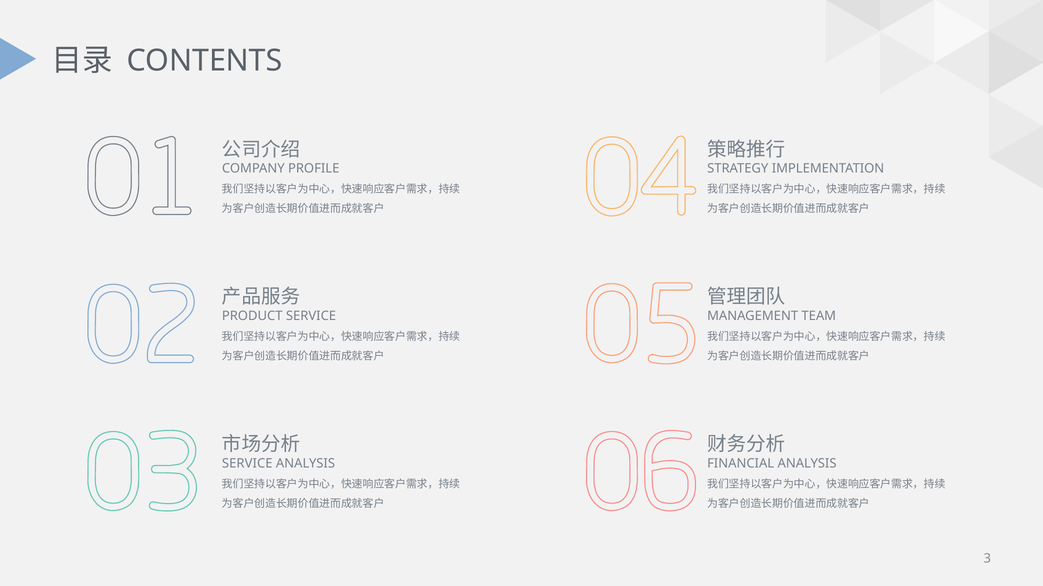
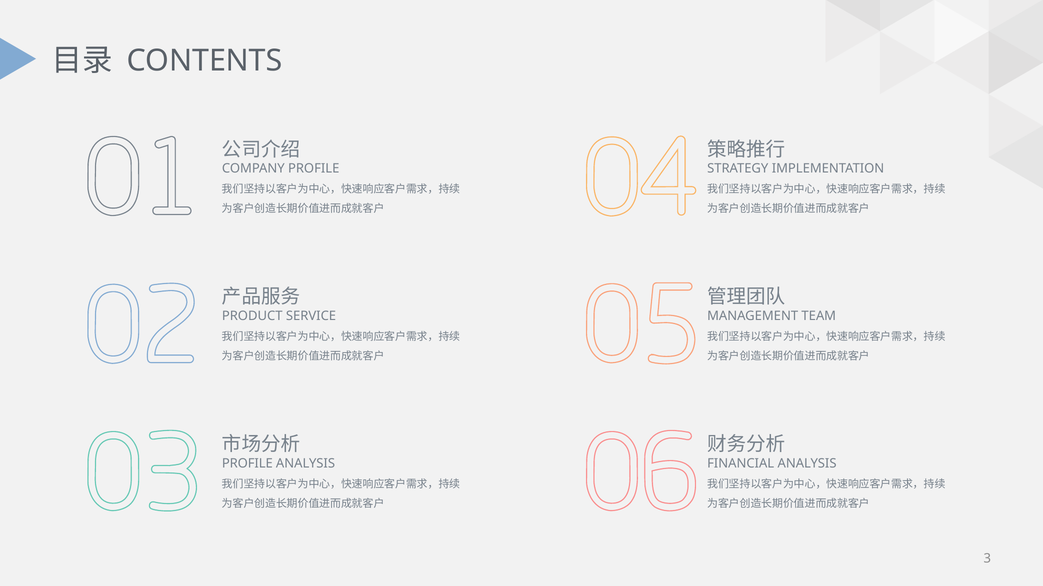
SERVICE at (247, 464): SERVICE -> PROFILE
